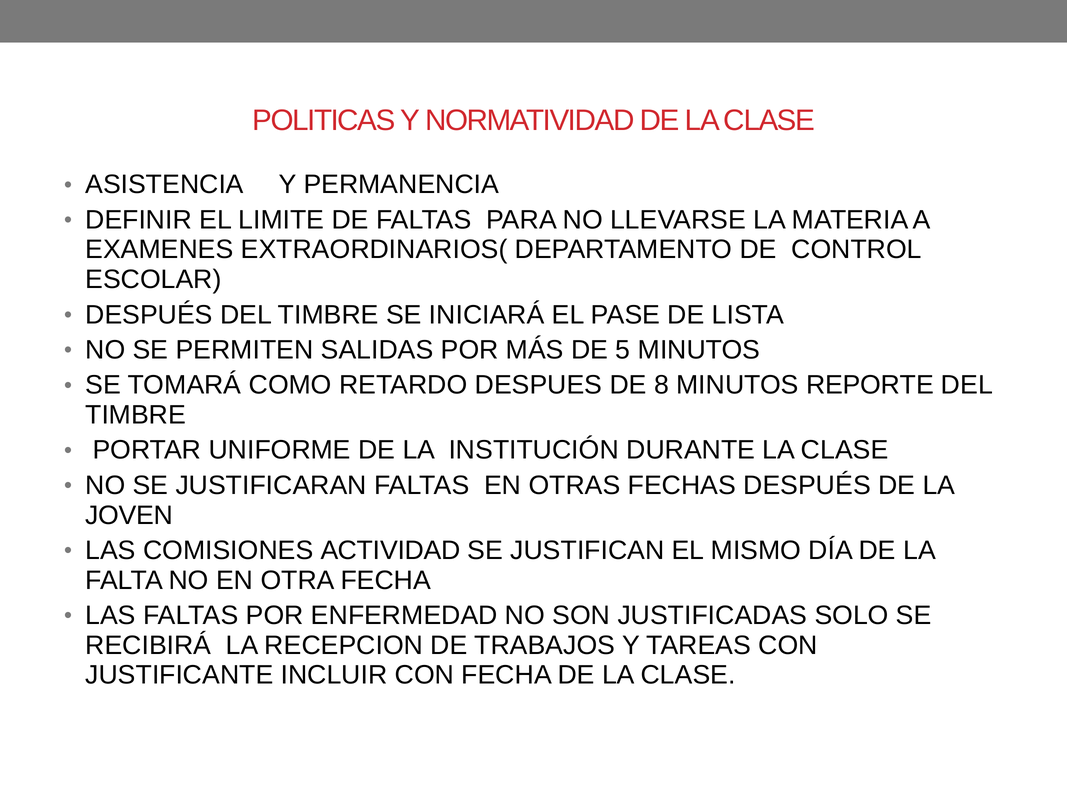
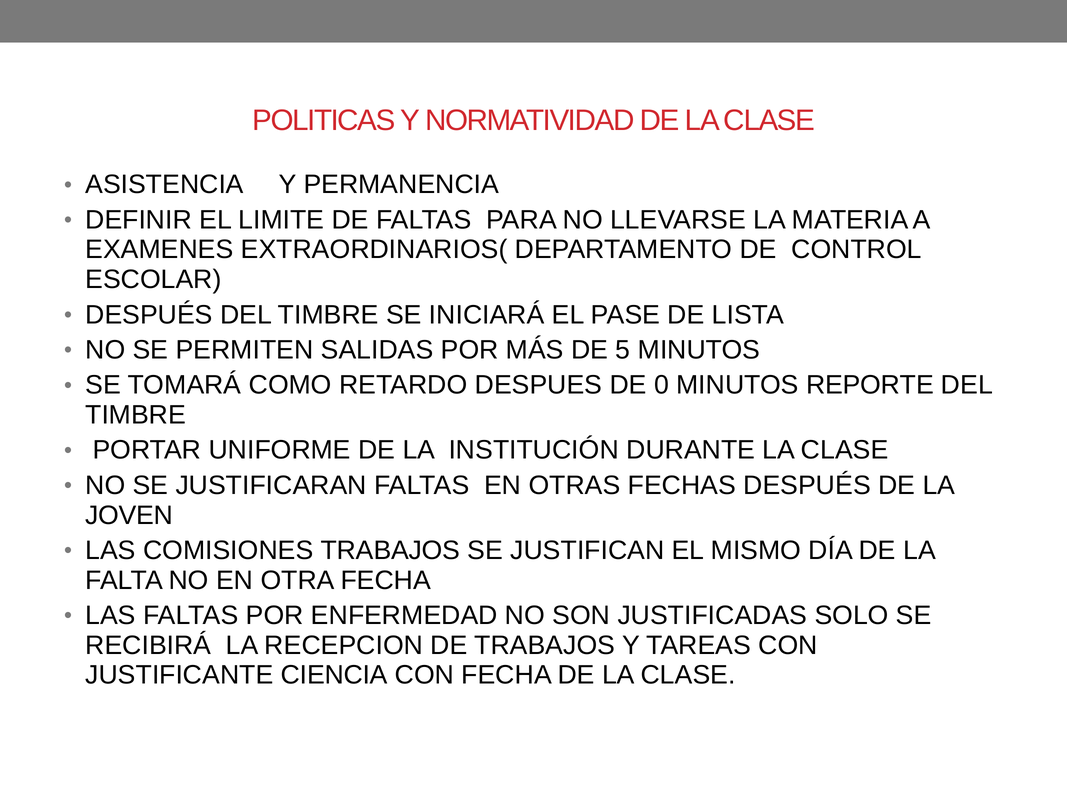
8: 8 -> 0
COMISIONES ACTIVIDAD: ACTIVIDAD -> TRABAJOS
INCLUIR: INCLUIR -> CIENCIA
